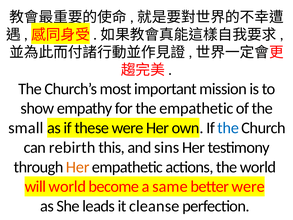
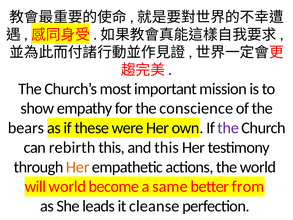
the empathetic: empathetic -> conscience
small: small -> bears
the at (228, 128) colour: blue -> purple
and sins: sins -> this
better were: were -> from
